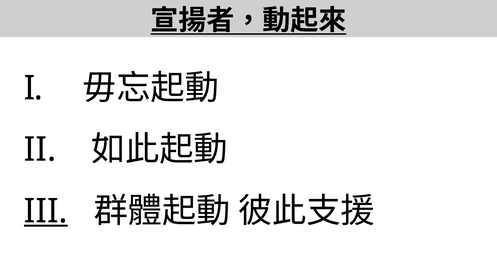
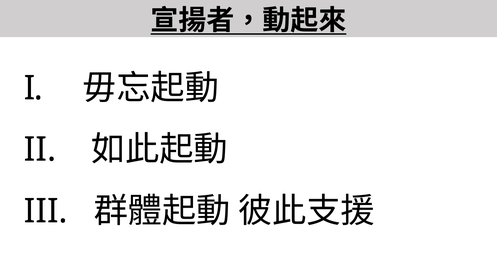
III underline: present -> none
